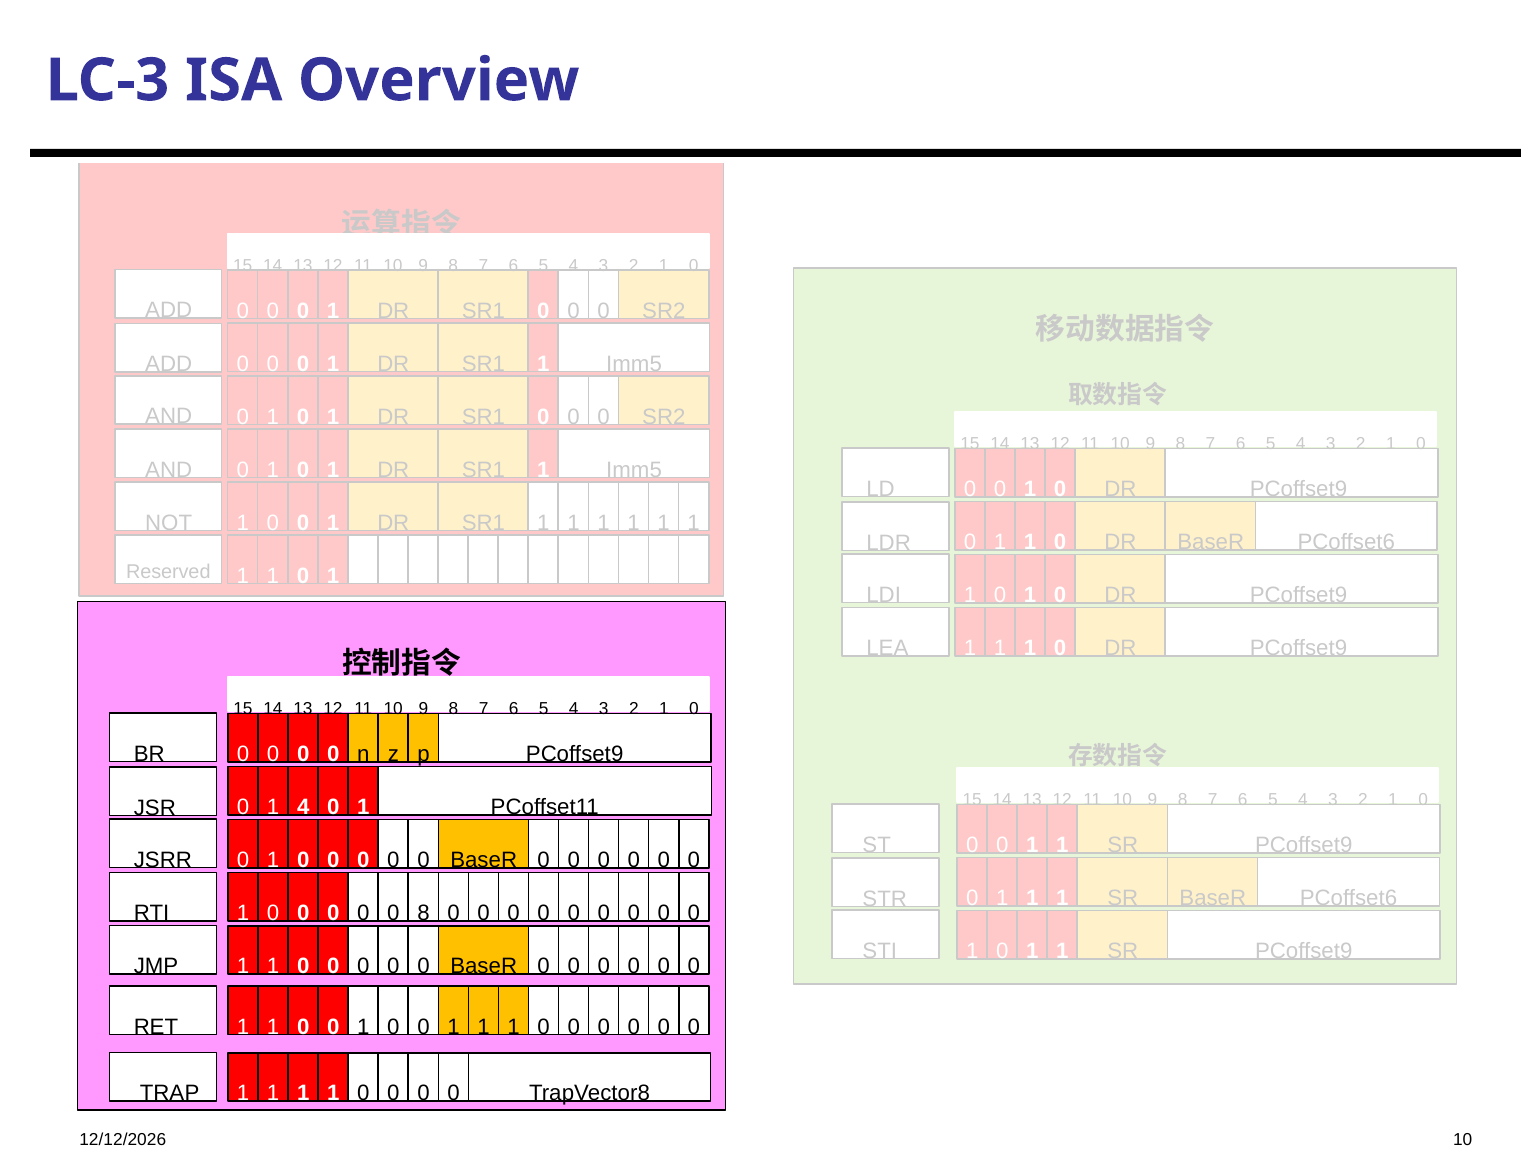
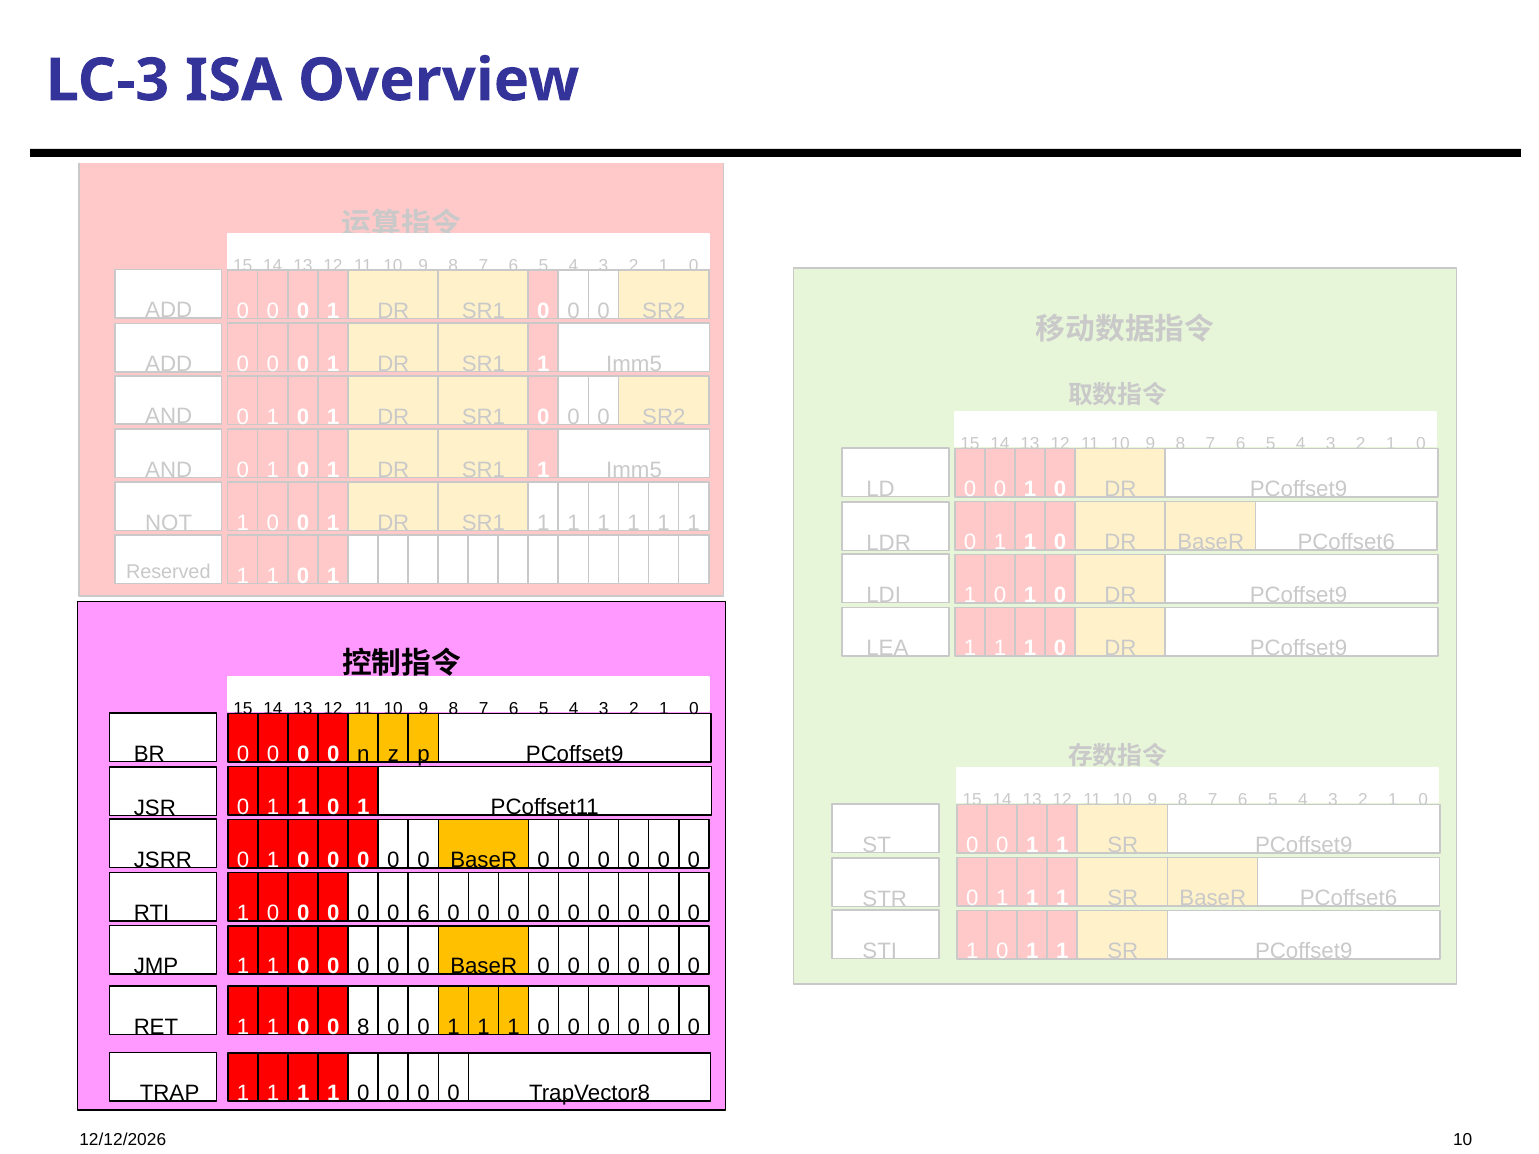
4 at (303, 807): 4 -> 1
0 8: 8 -> 6
1 at (363, 1027): 1 -> 8
